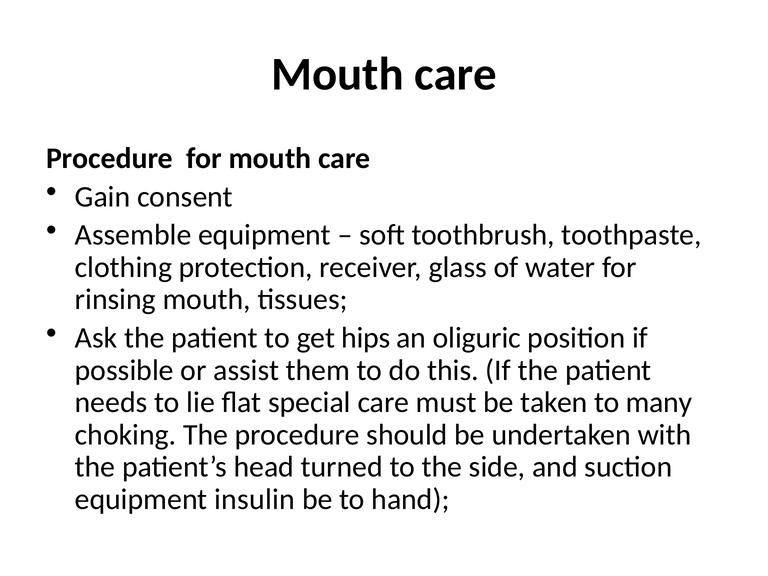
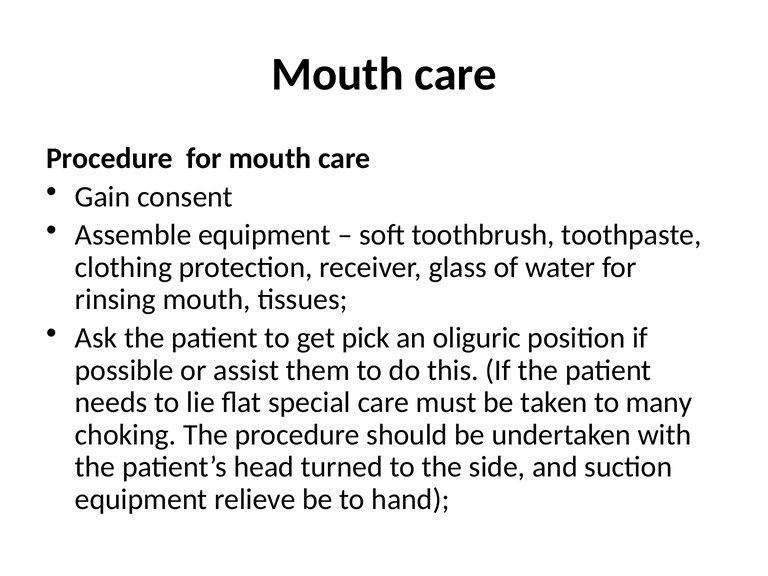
hips: hips -> pick
insulin: insulin -> relieve
